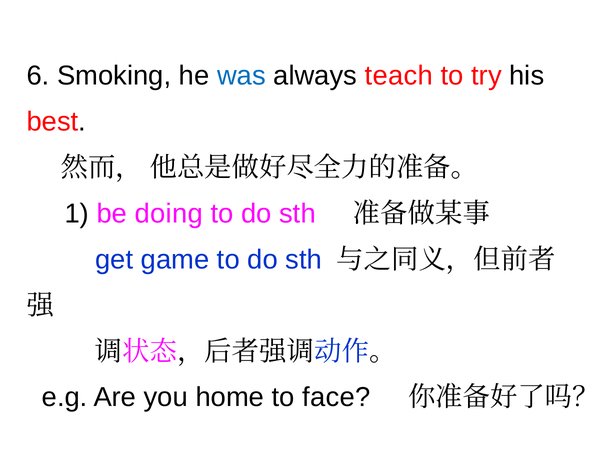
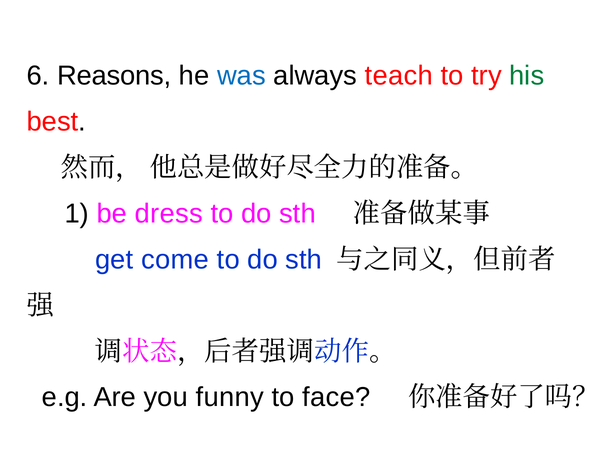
Smoking: Smoking -> Reasons
his colour: black -> green
doing: doing -> dress
game: game -> come
home: home -> funny
